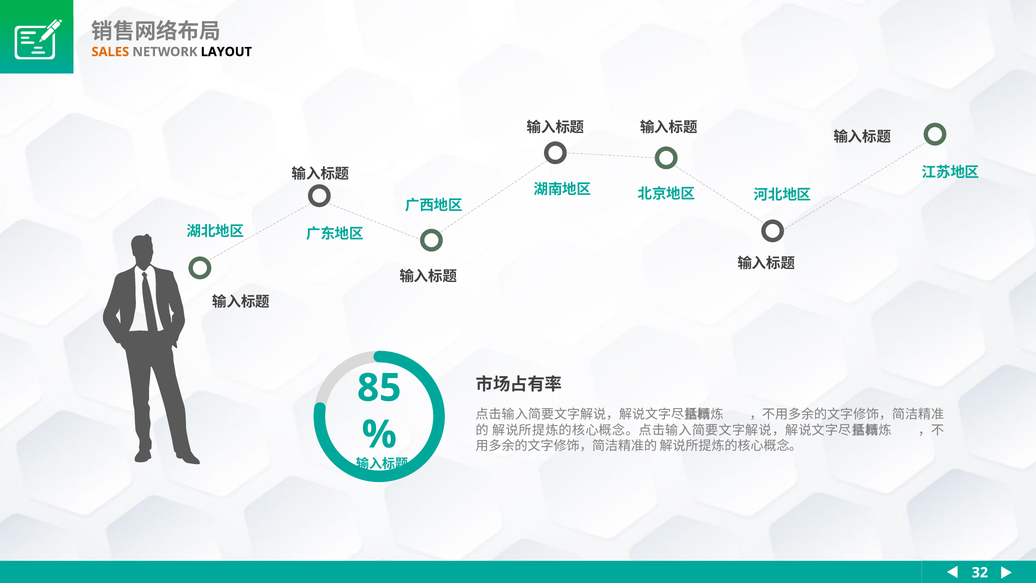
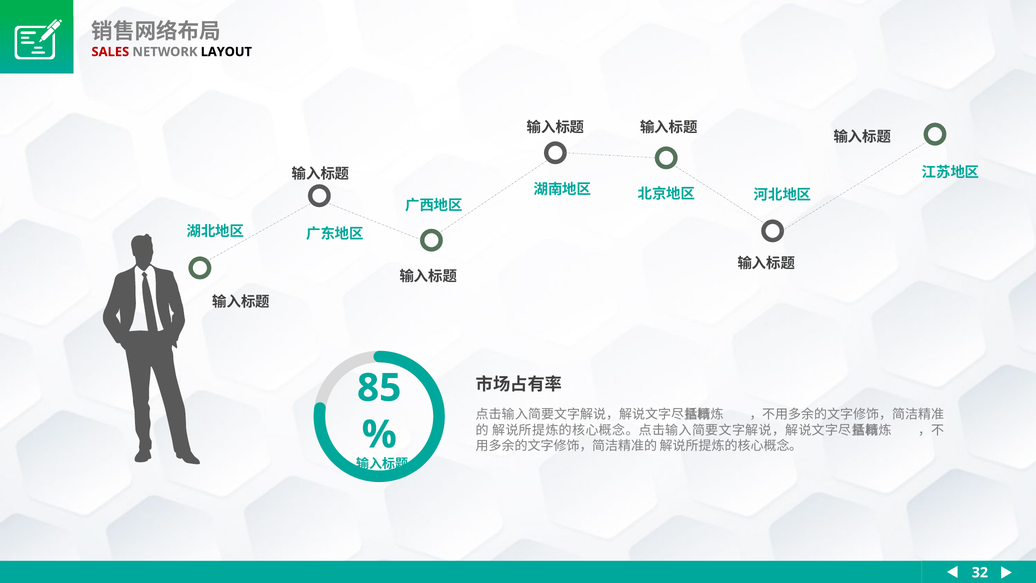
SALES colour: orange -> red
